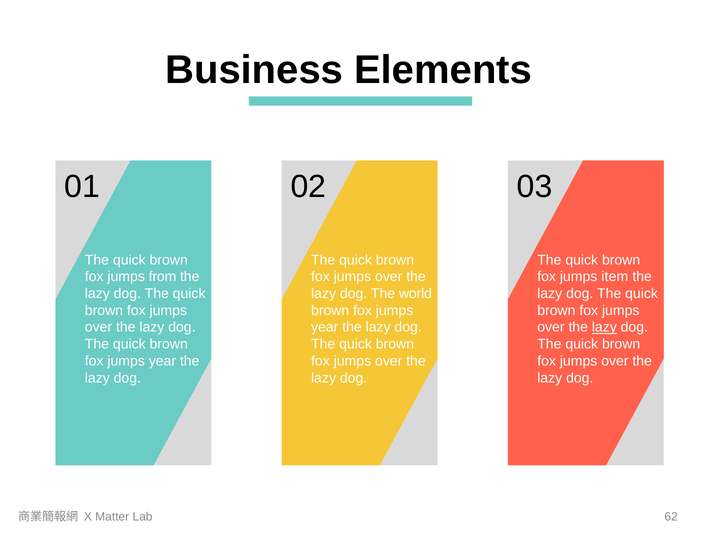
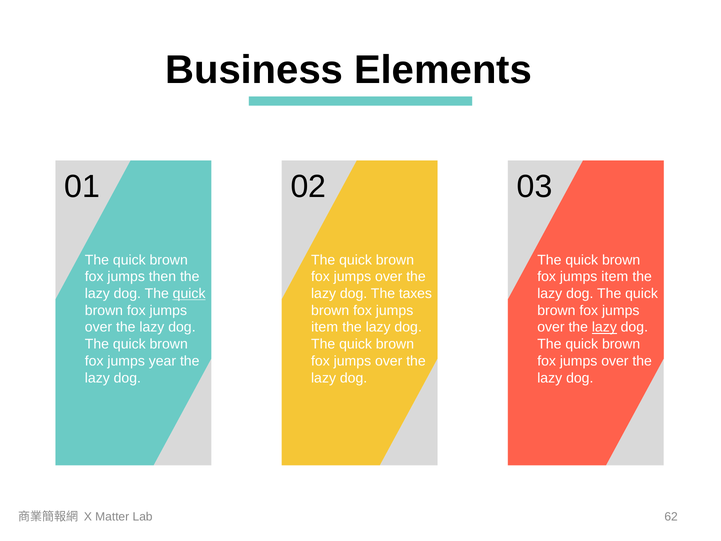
from: from -> then
quick at (189, 294) underline: none -> present
world: world -> taxes
year at (325, 327): year -> item
